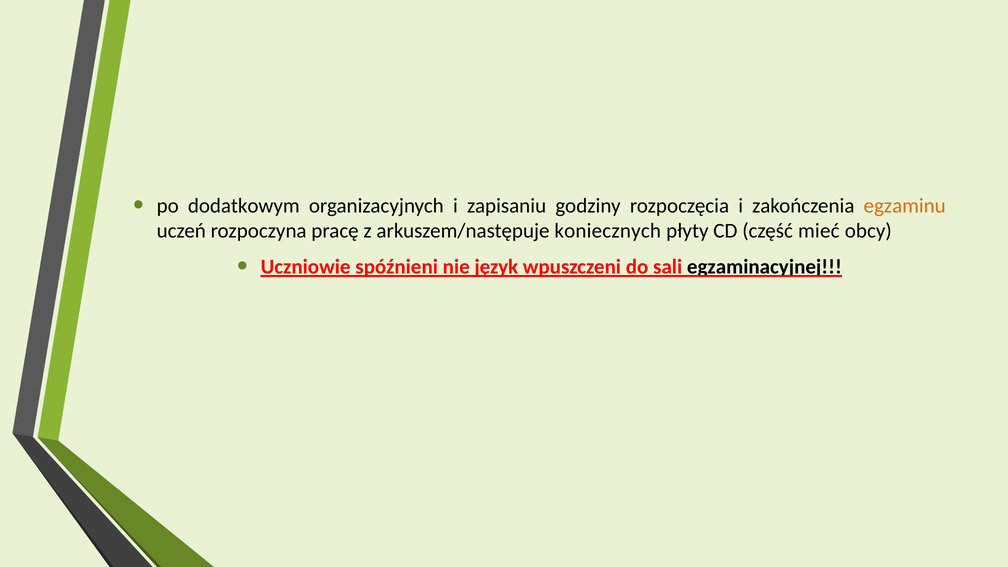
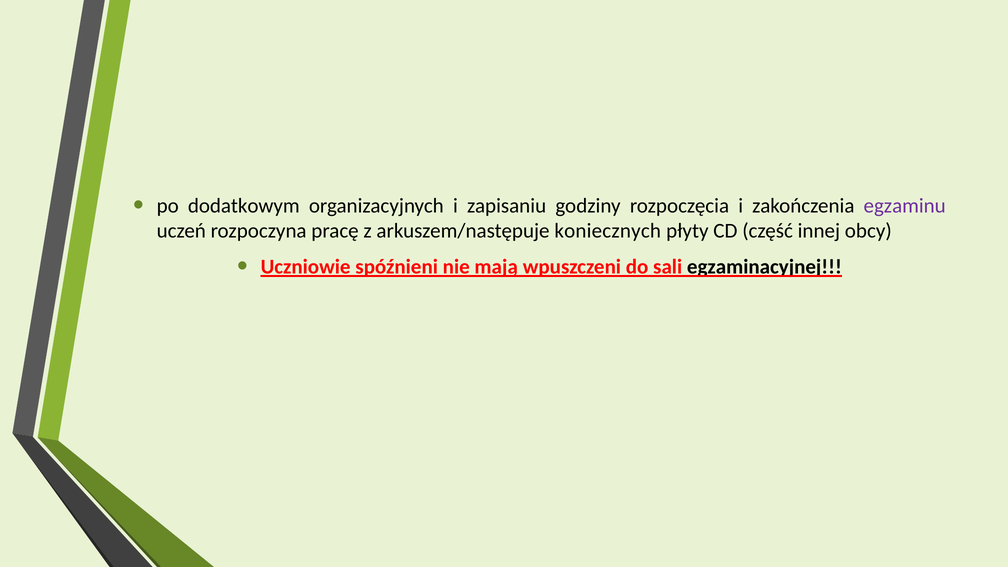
egzaminu colour: orange -> purple
mieć: mieć -> innej
język: język -> mają
